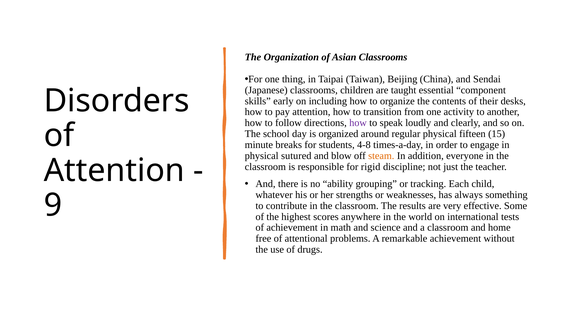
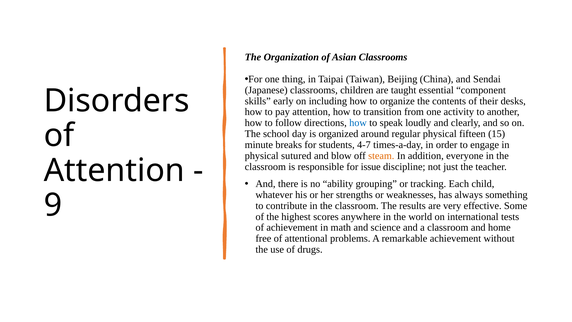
how at (358, 123) colour: purple -> blue
4-8: 4-8 -> 4-7
rigid: rigid -> issue
